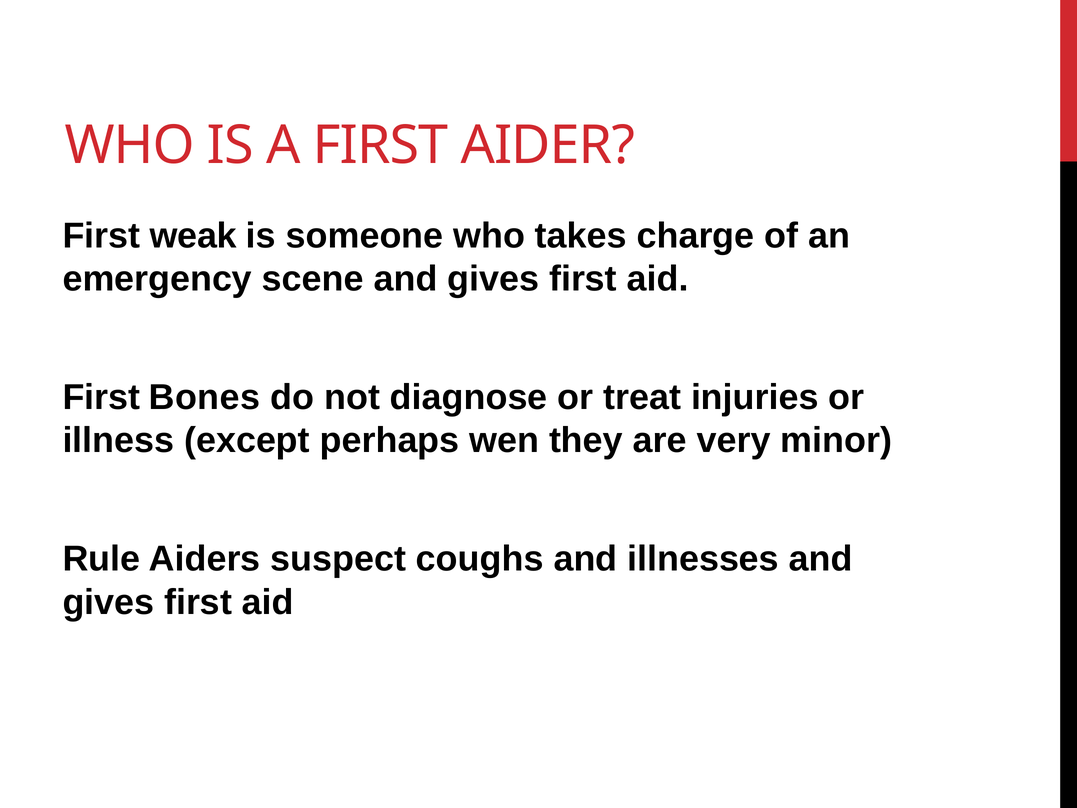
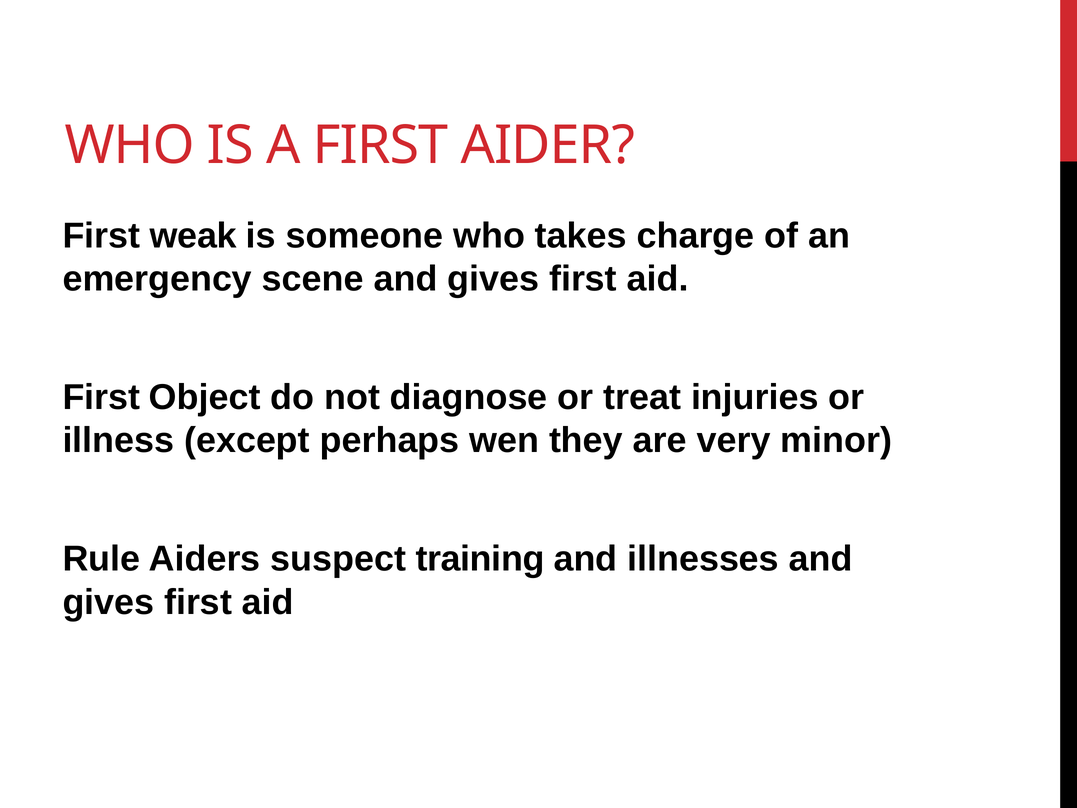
Bones: Bones -> Object
coughs: coughs -> training
